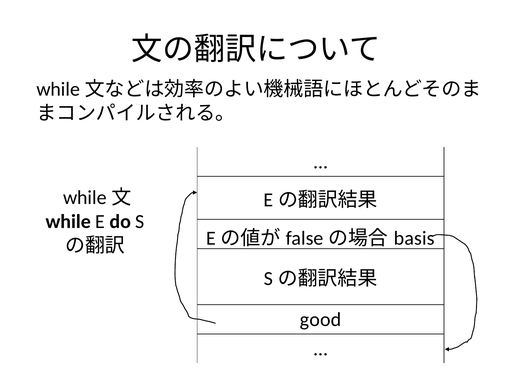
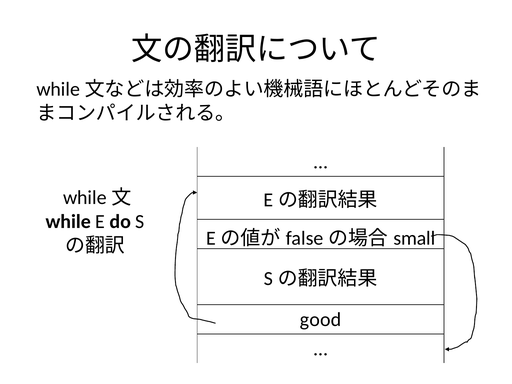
basis: basis -> small
